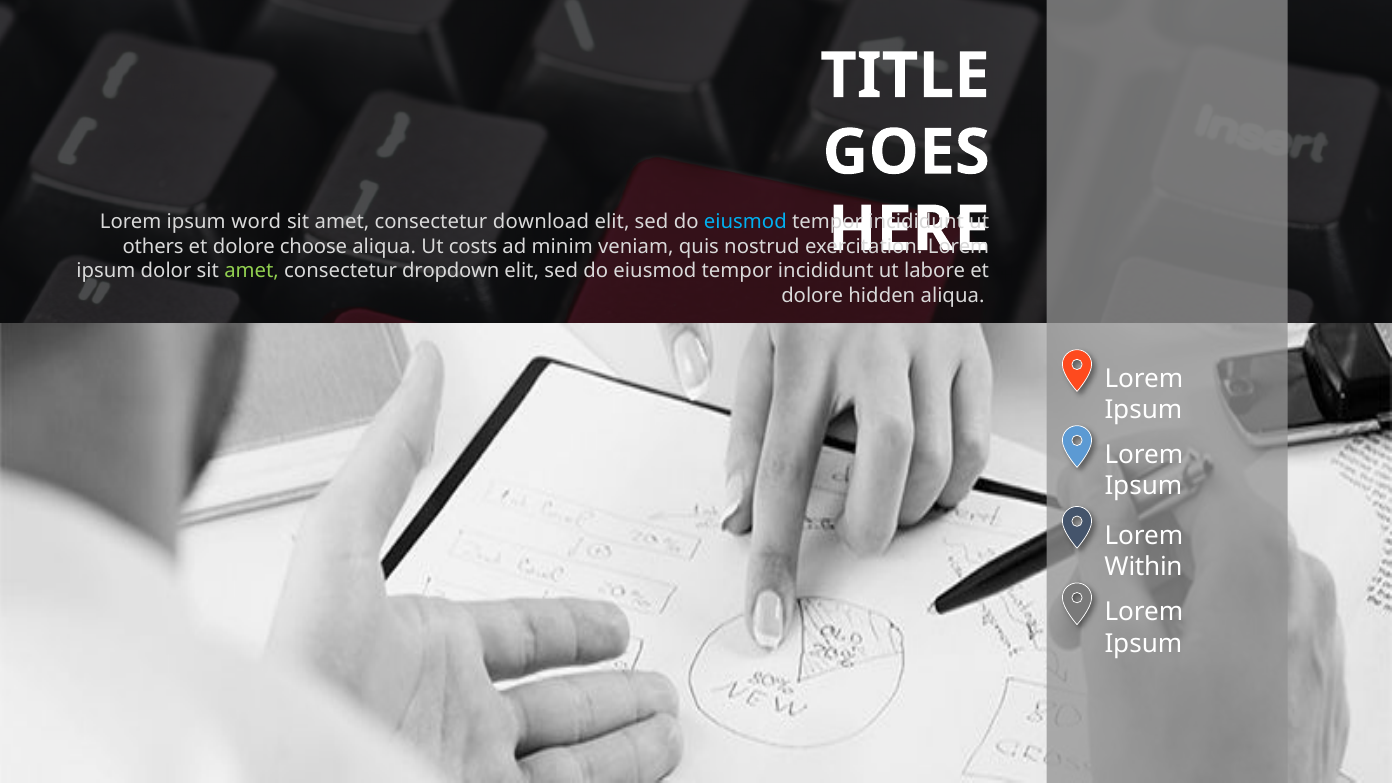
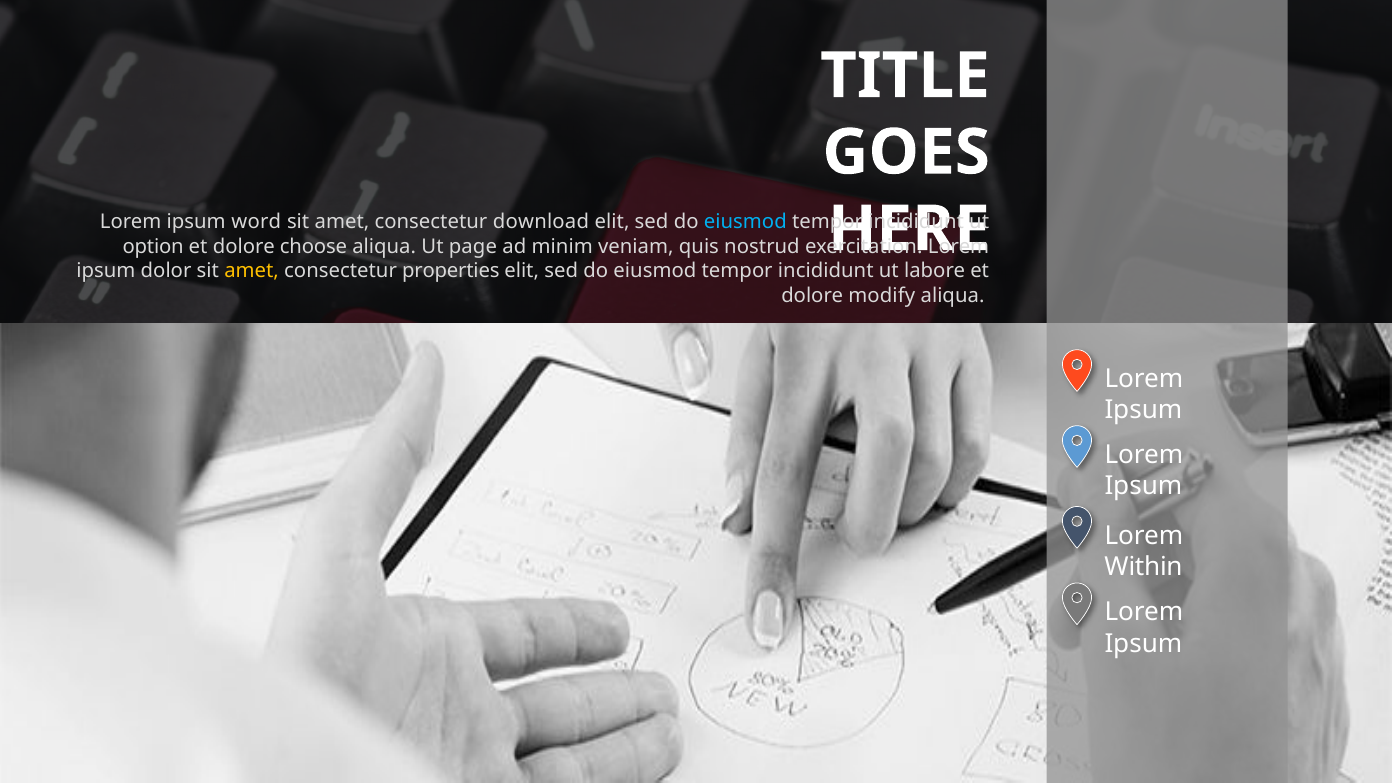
others: others -> option
costs: costs -> page
amet at (252, 271) colour: light green -> yellow
dropdown: dropdown -> properties
hidden: hidden -> modify
